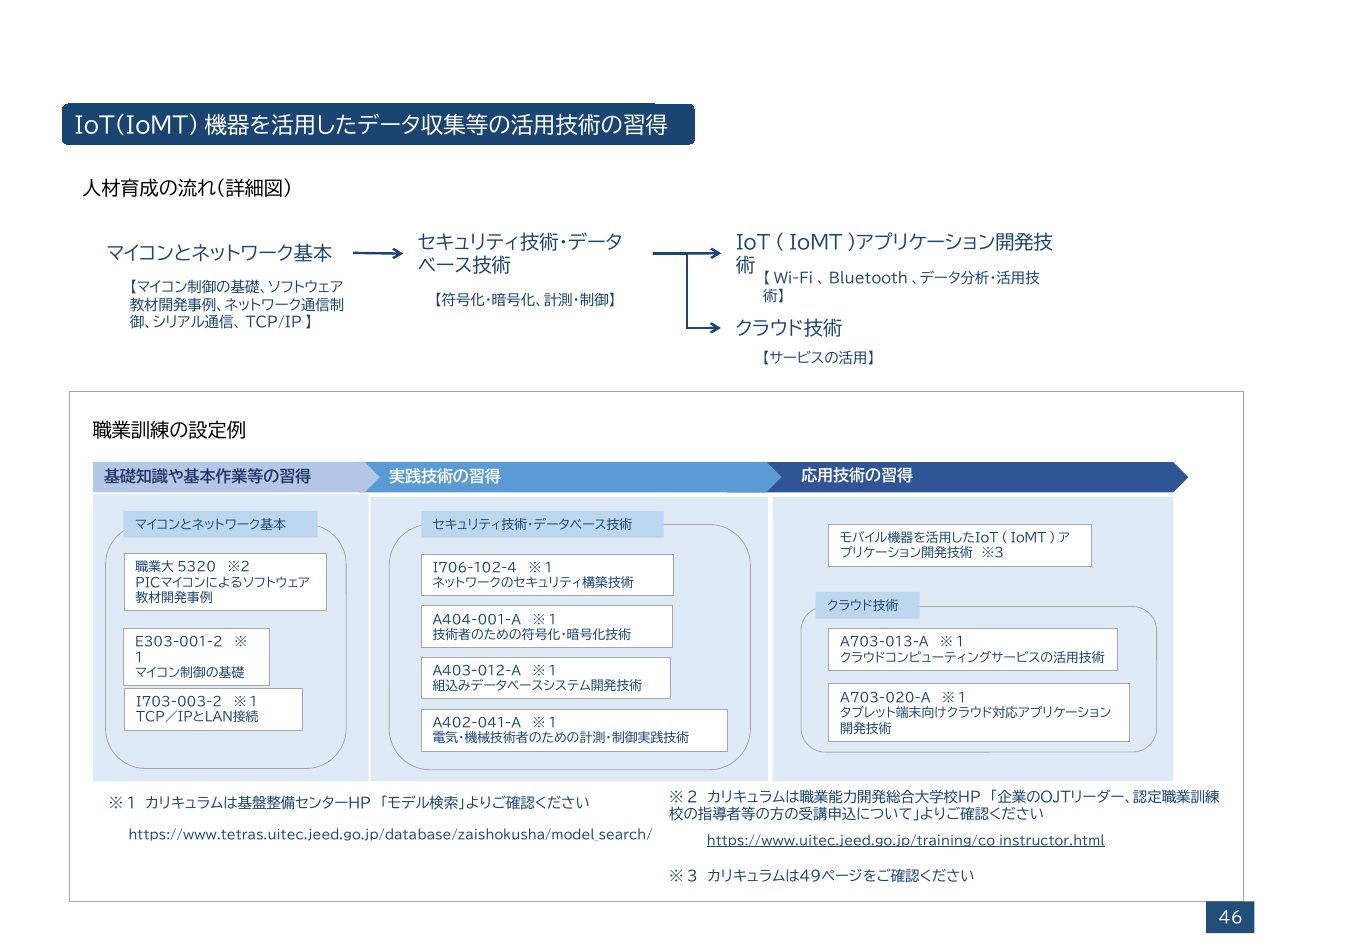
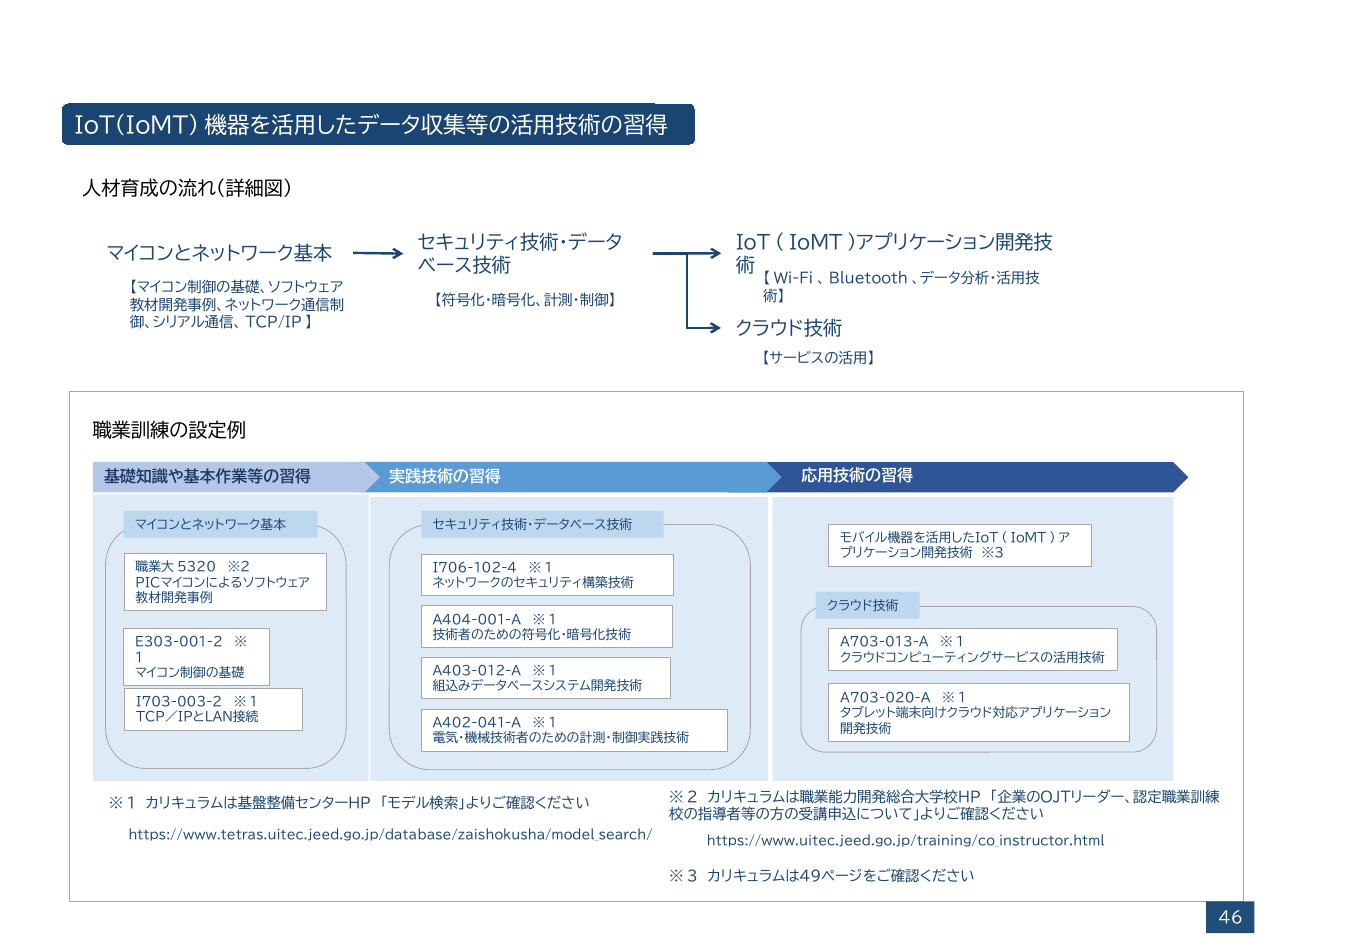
https://www.uitec.jeed.go.jp/training/co_instructor.html underline: present -> none
